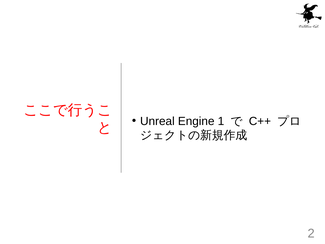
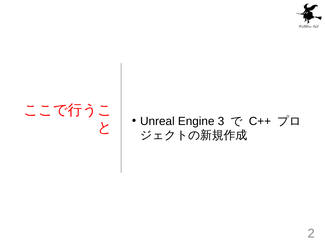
1: 1 -> 3
